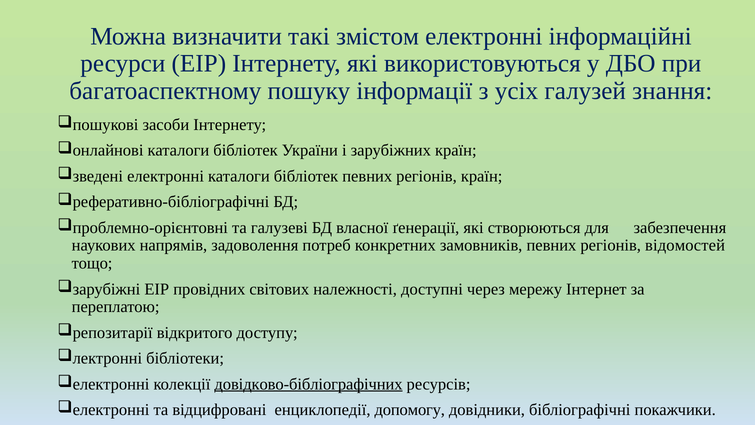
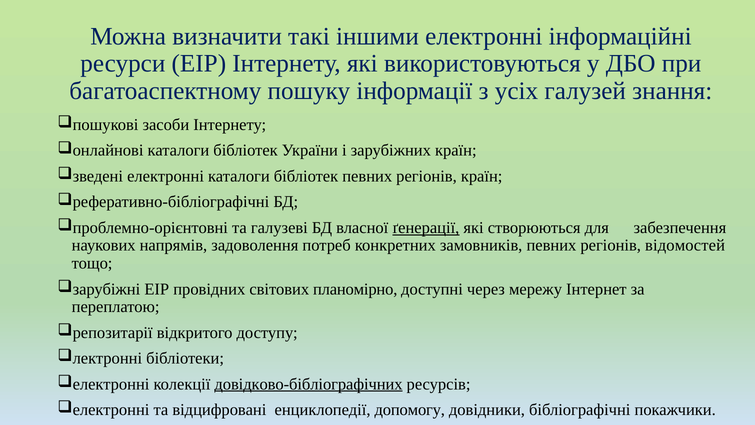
змістом: змістом -> іншими
ґенерації underline: none -> present
належності: належності -> планомірно
